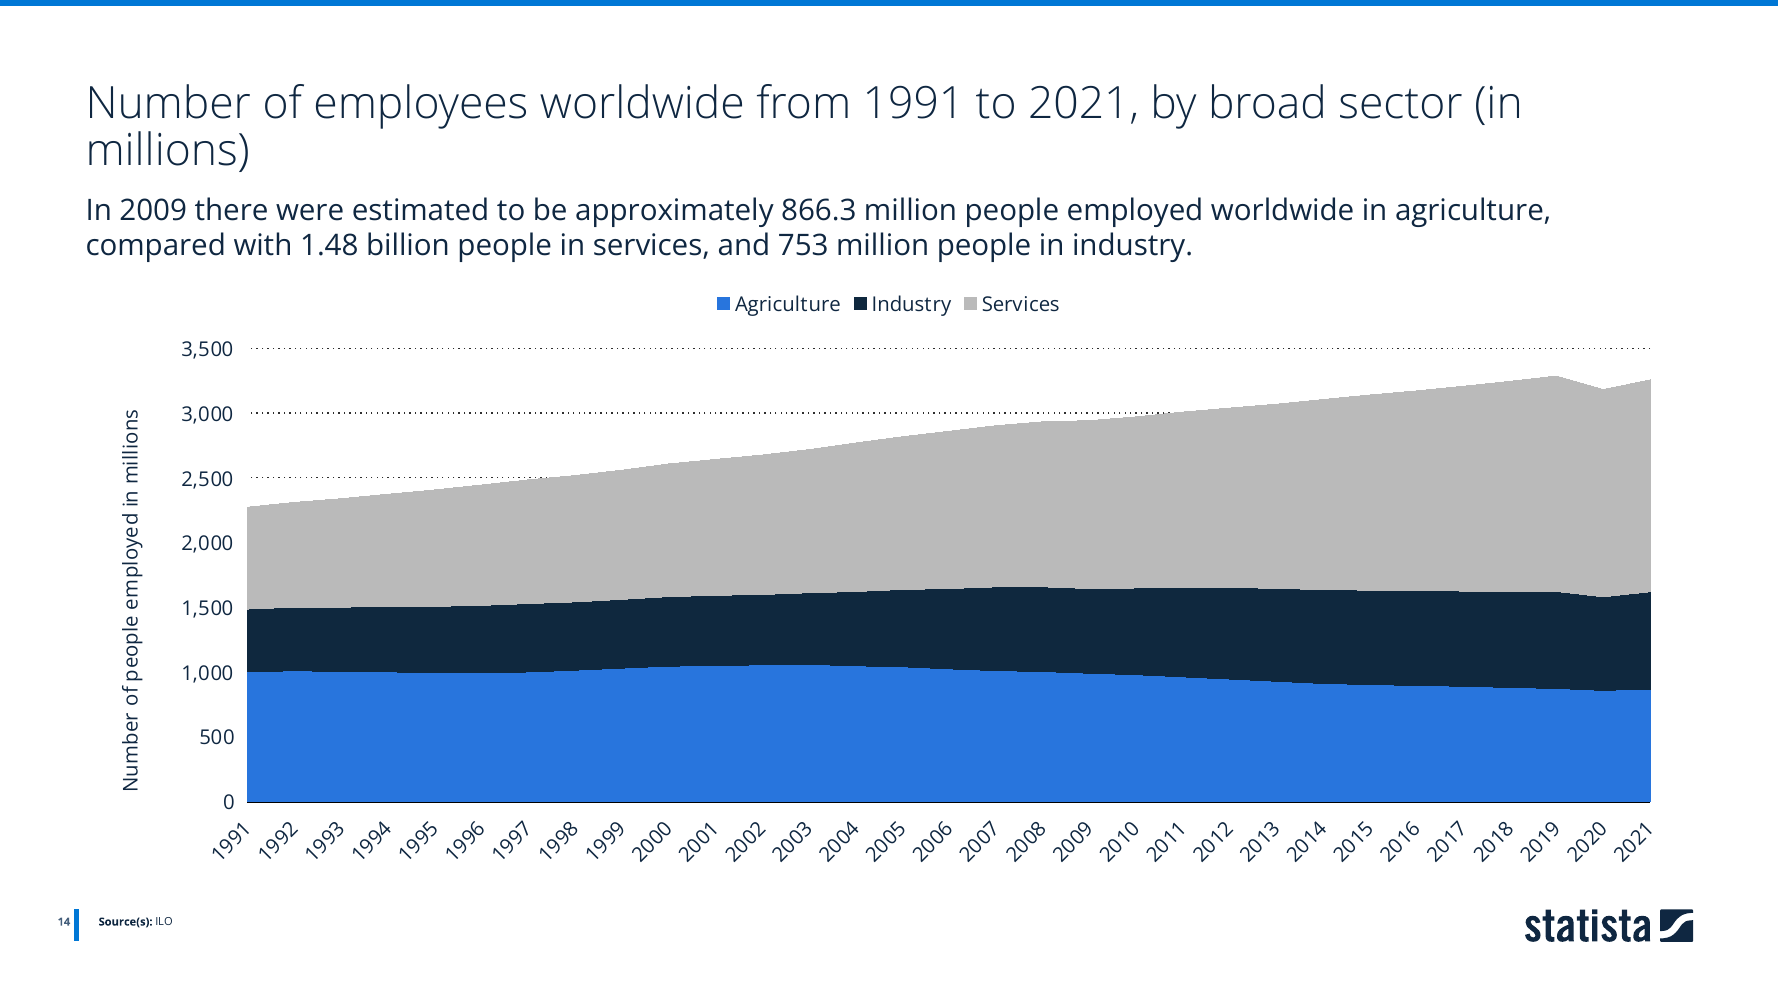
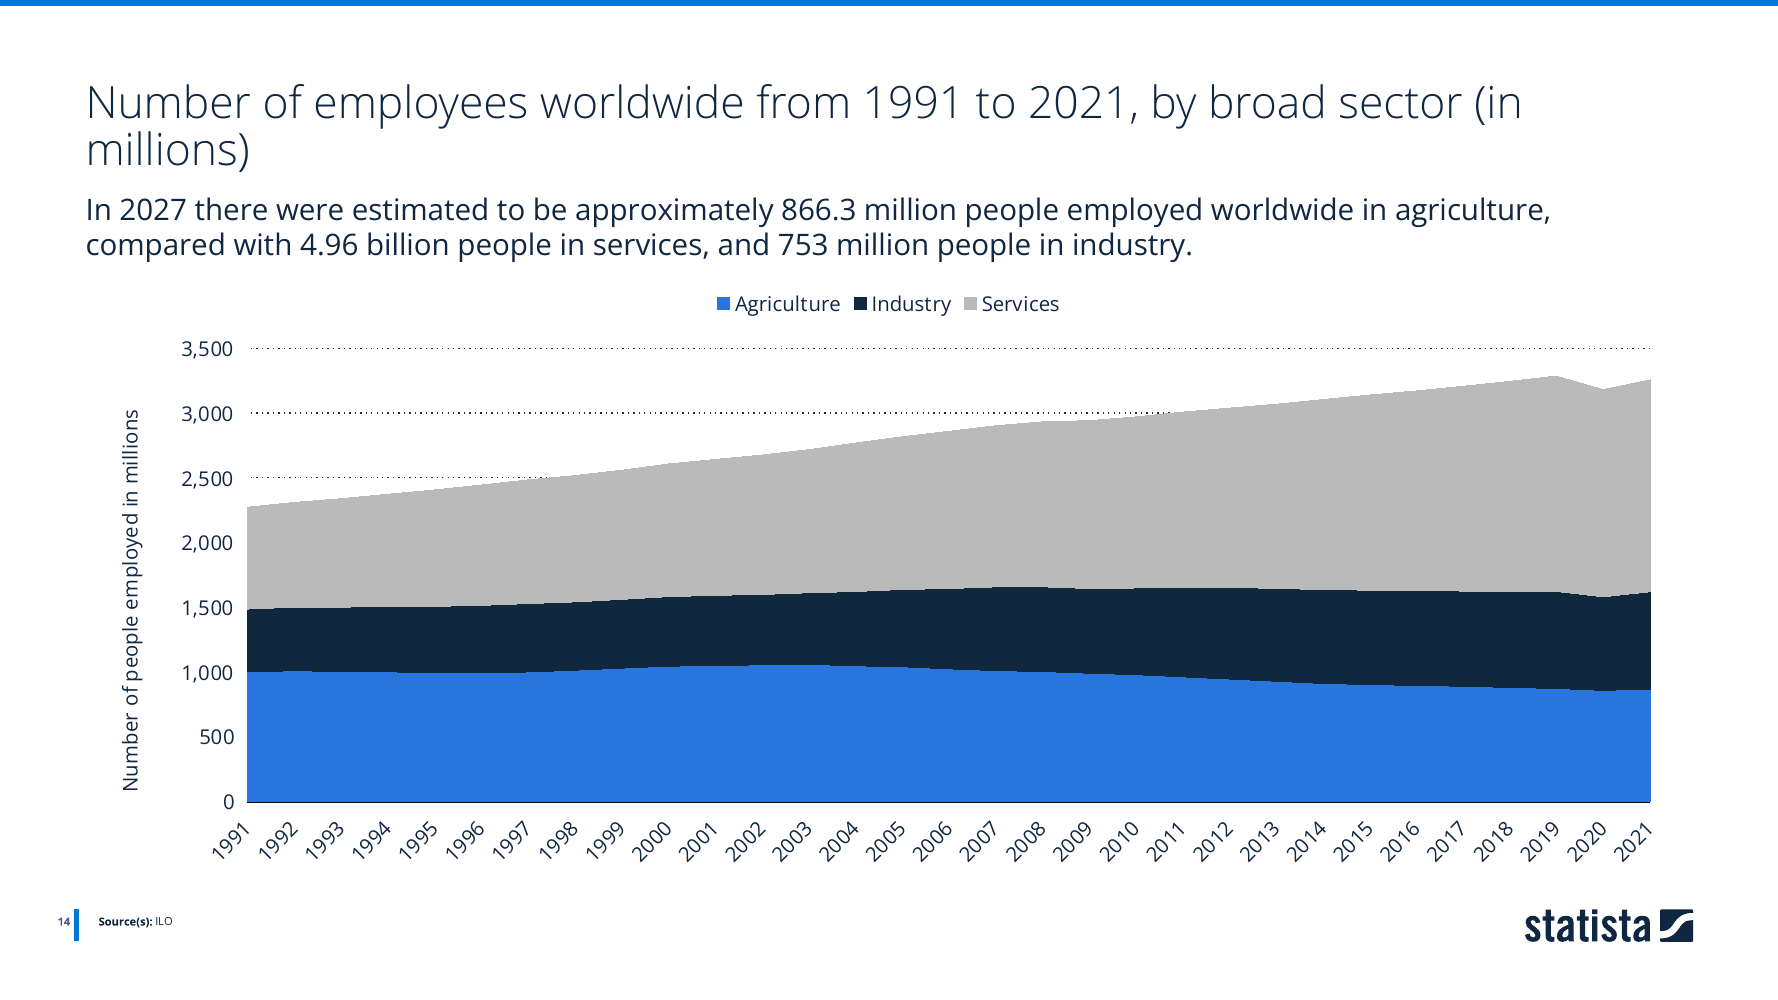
2009: 2009 -> 2027
1.48: 1.48 -> 4.96
